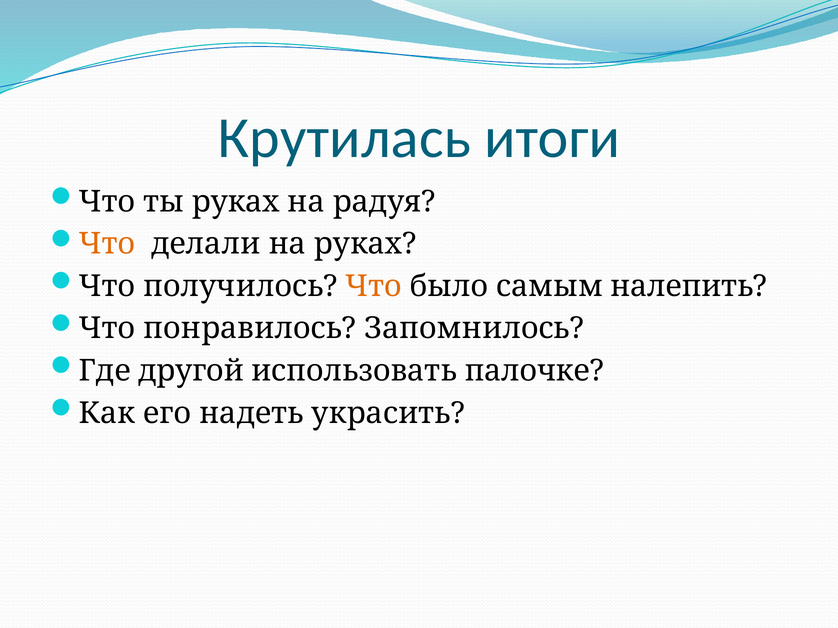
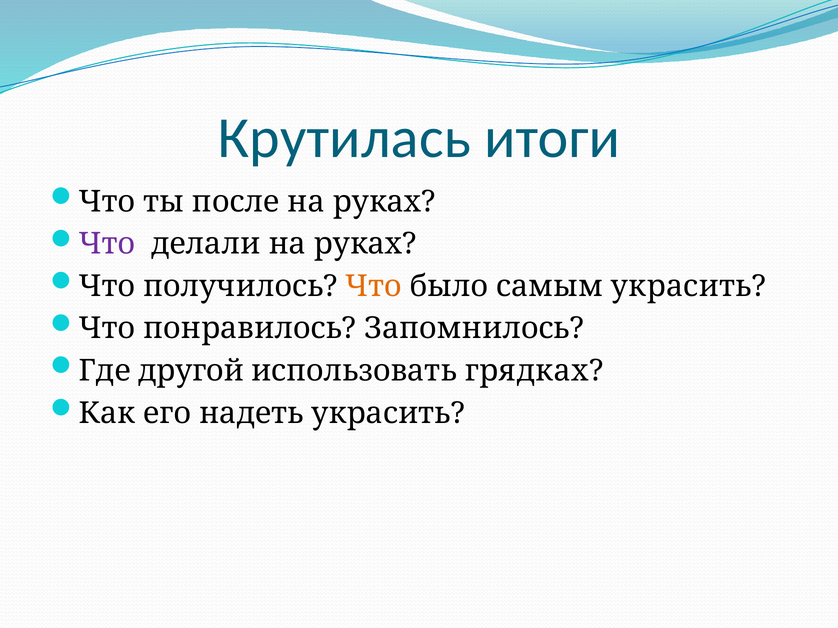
ты руках: руках -> после
радуя at (384, 202): радуя -> руках
Что at (107, 244) colour: orange -> purple
самым налепить: налепить -> украсить
палочке: палочке -> грядках
